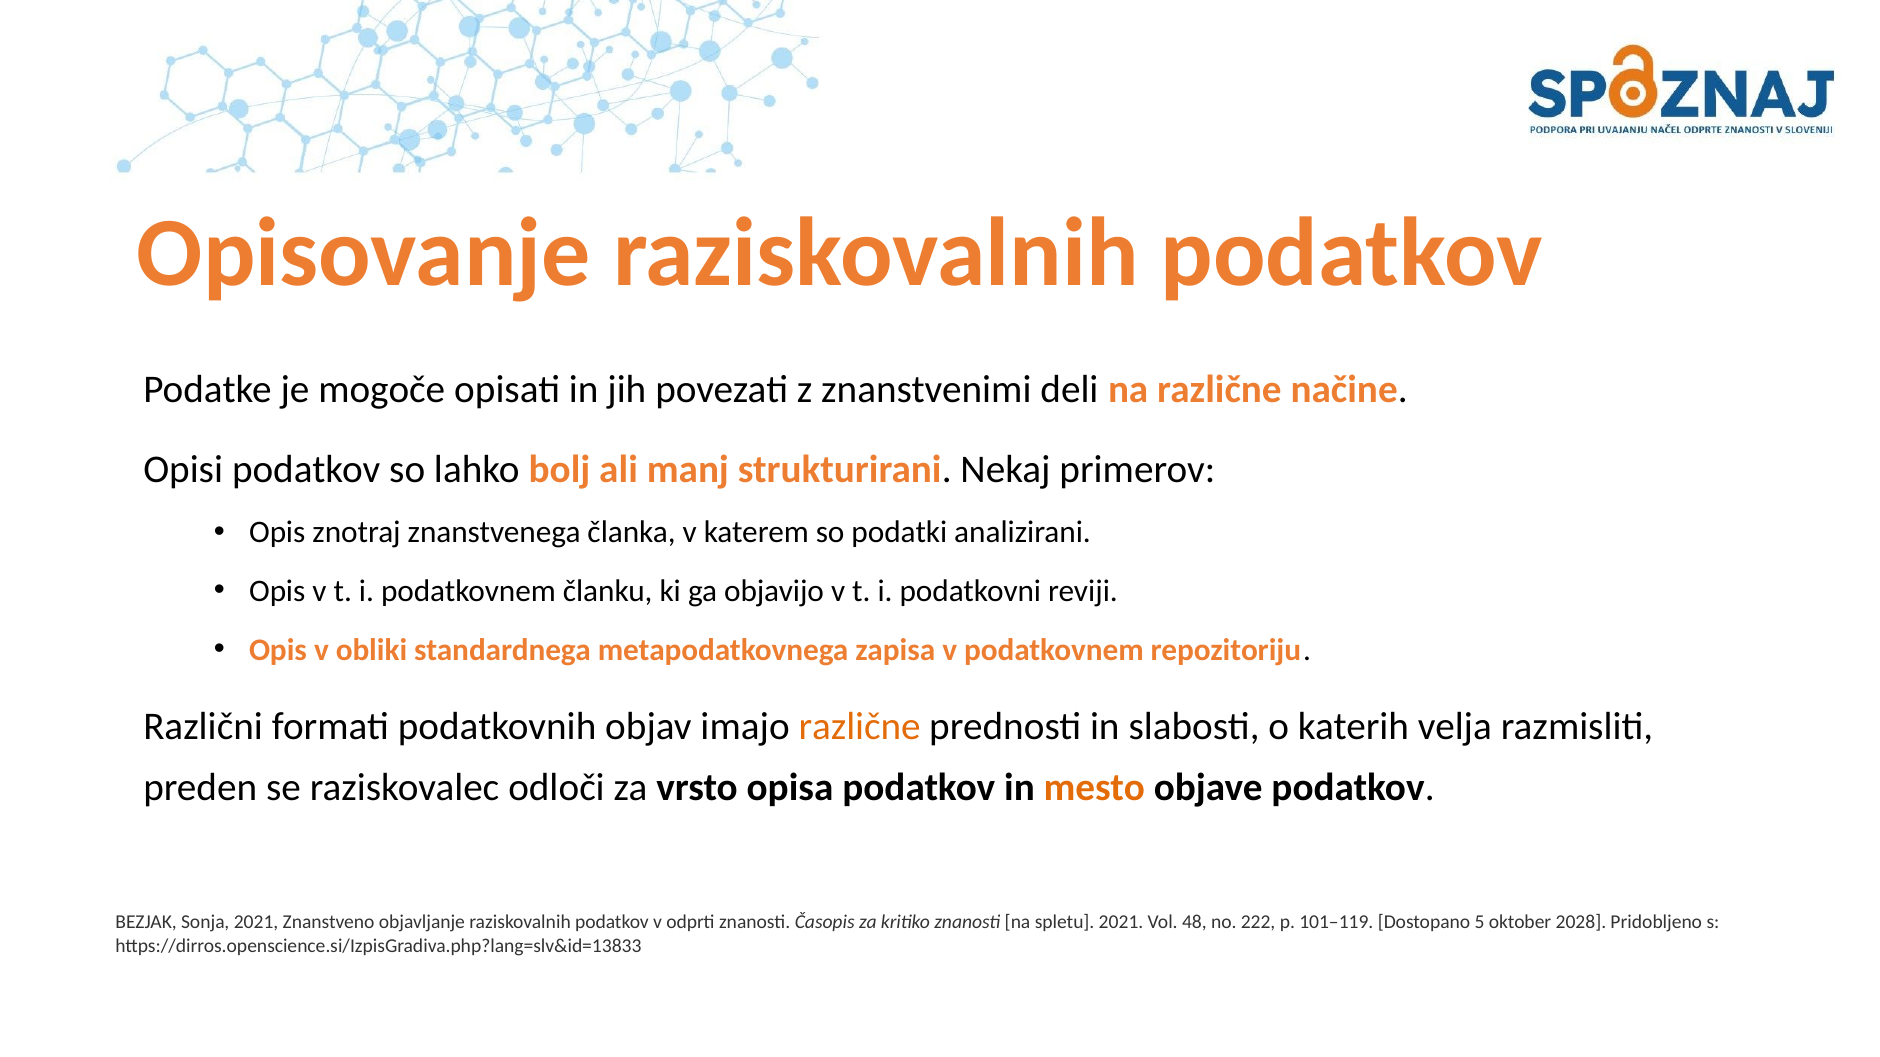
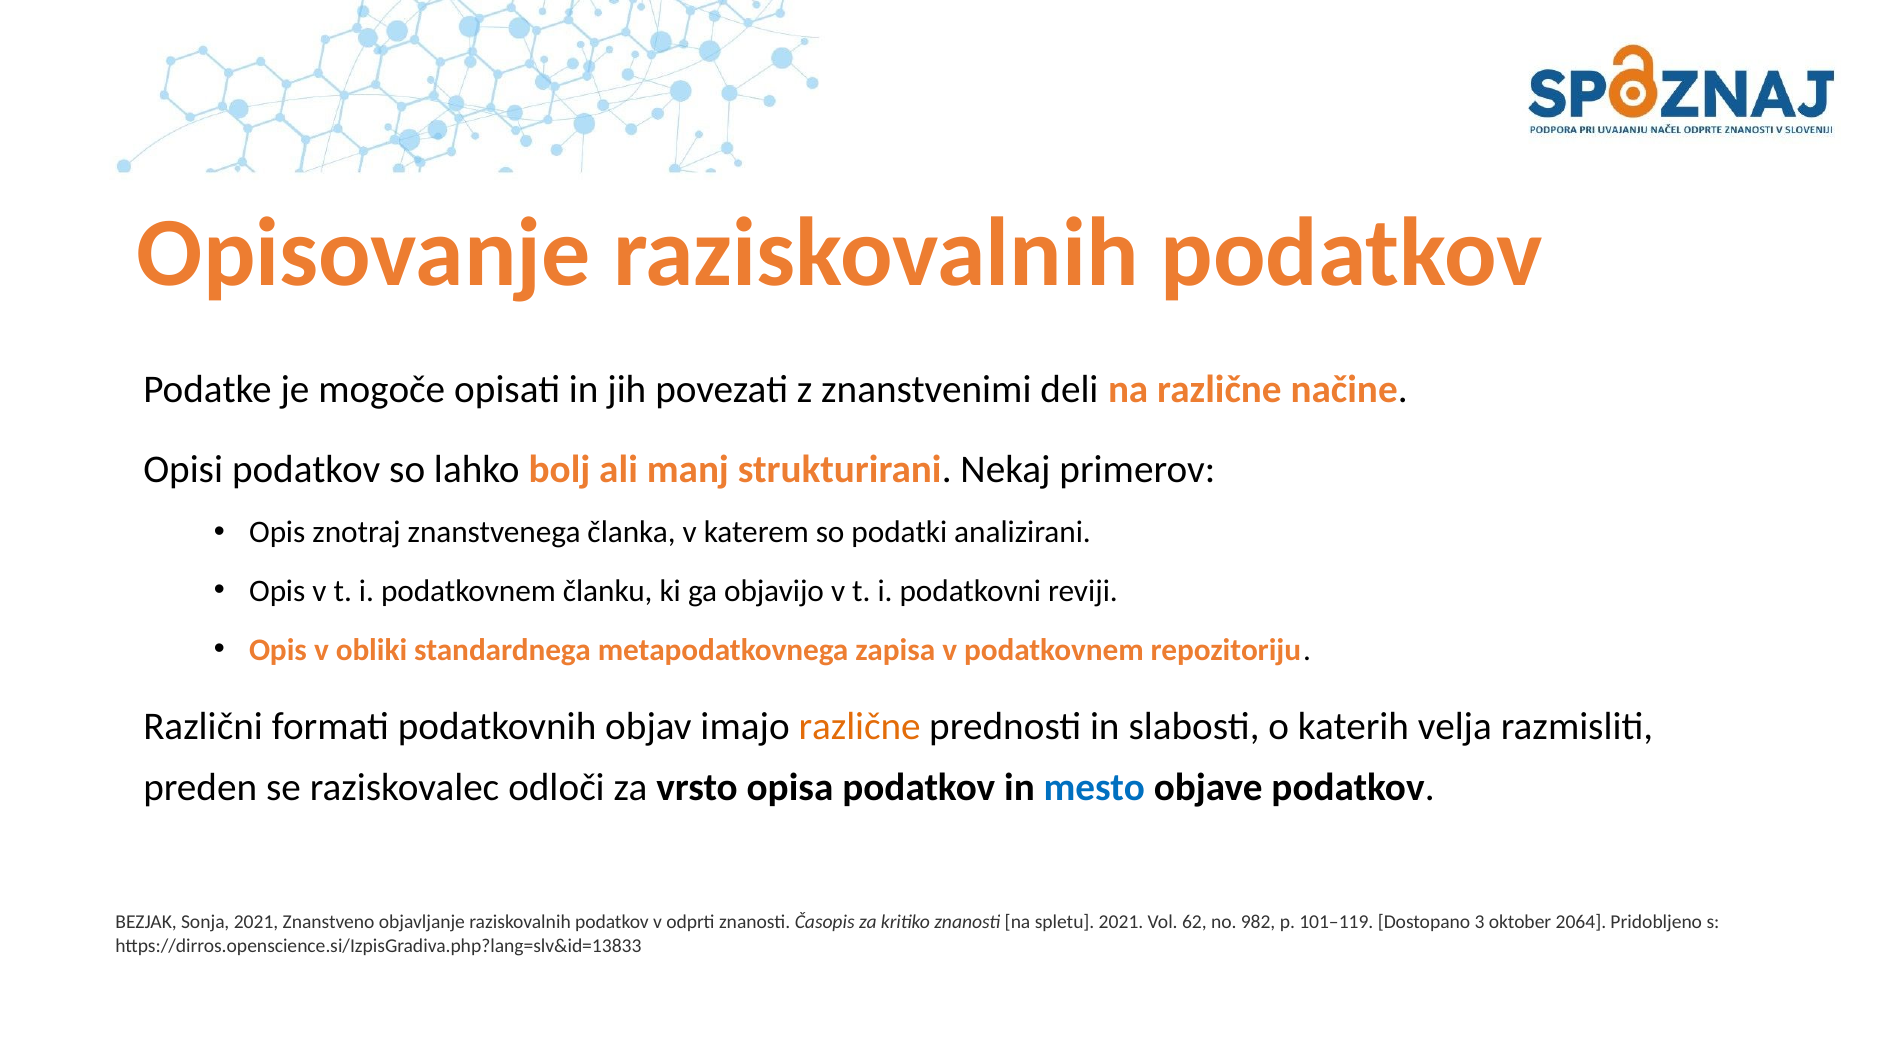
mesto colour: orange -> blue
48: 48 -> 62
222: 222 -> 982
5: 5 -> 3
2028: 2028 -> 2064
